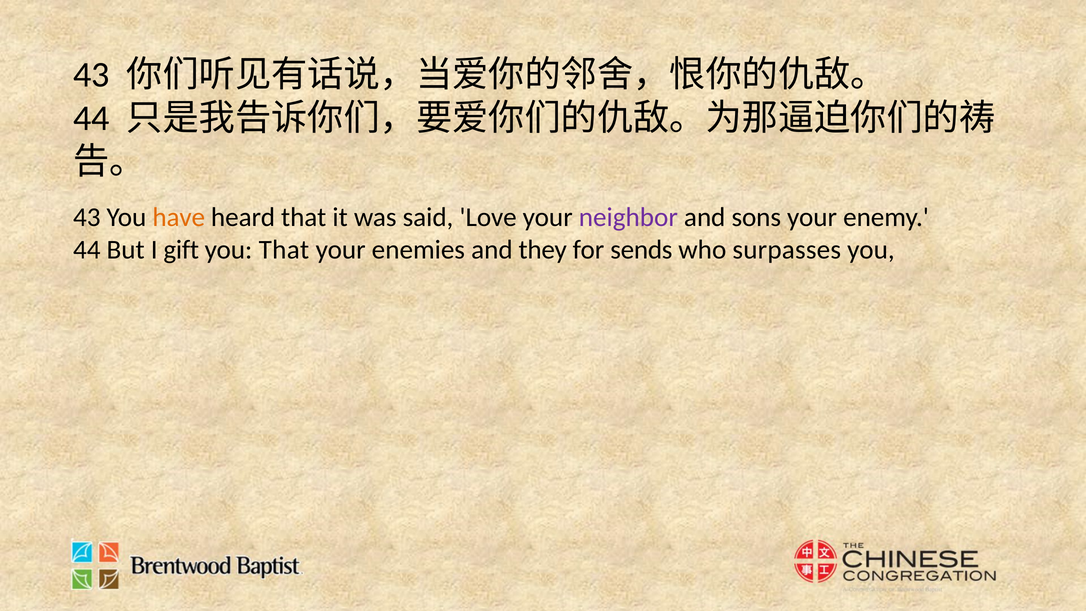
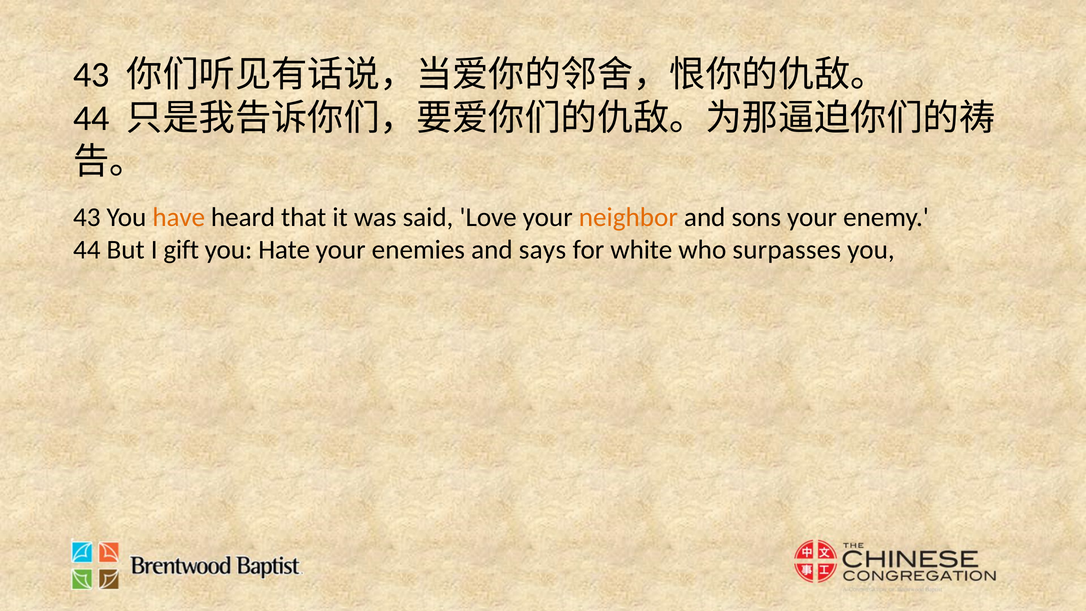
neighbor colour: purple -> orange
you That: That -> Hate
they: they -> says
sends: sends -> white
